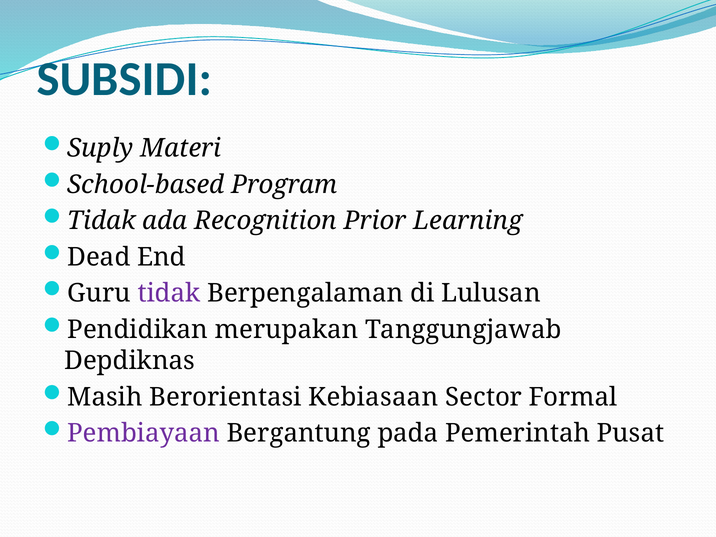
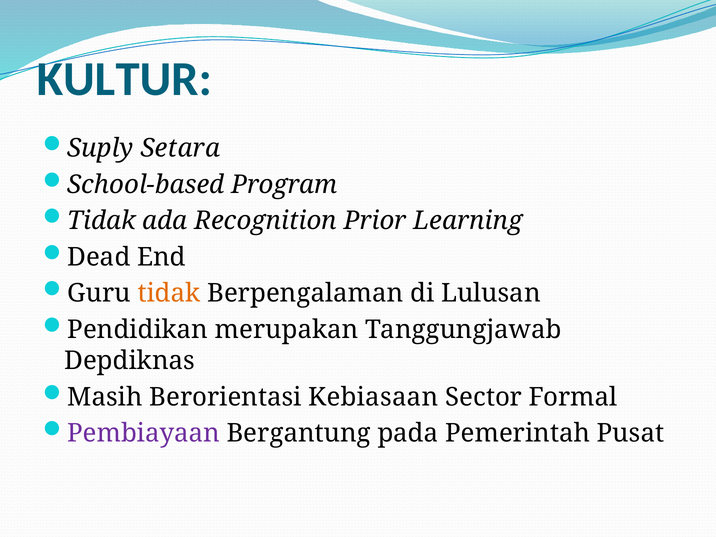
SUBSIDI: SUBSIDI -> KULTUR
Materi: Materi -> Setara
tidak at (169, 293) colour: purple -> orange
